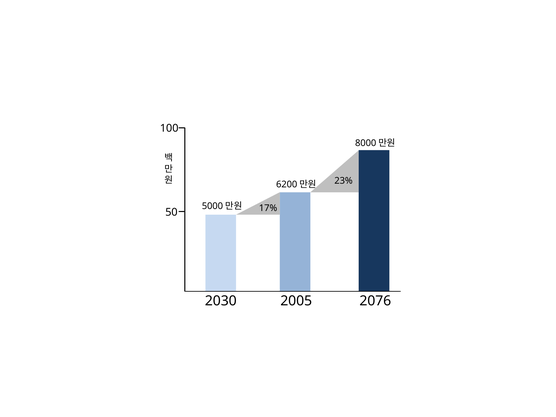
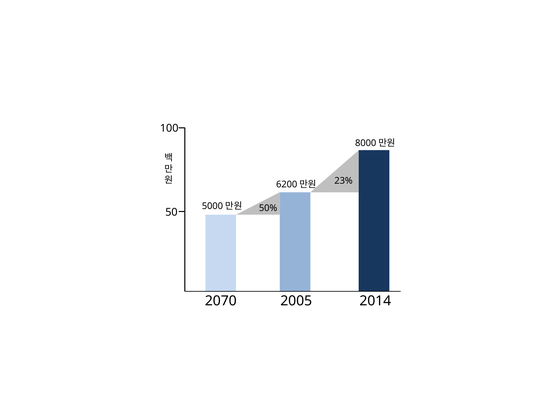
17%: 17% -> 50%
2030: 2030 -> 2070
2076: 2076 -> 2014
